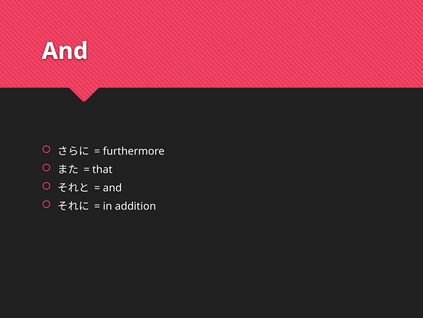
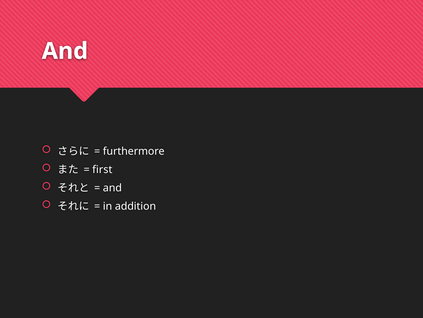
that: that -> first
